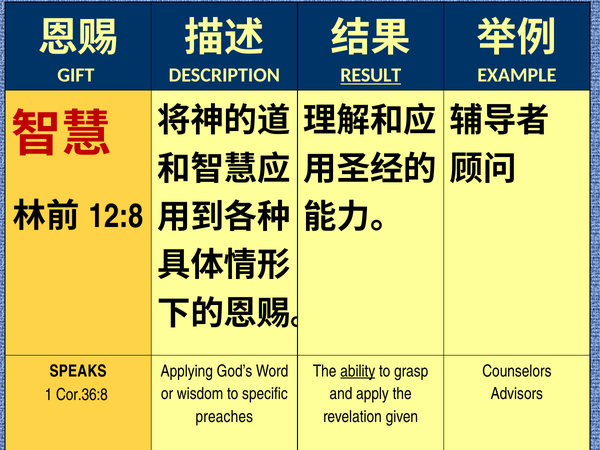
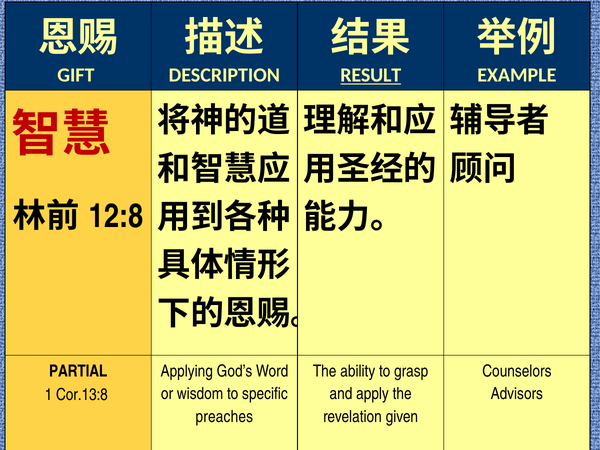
ability underline: present -> none
SPEAKS: SPEAKS -> PARTIAL
Cor.36:8: Cor.36:8 -> Cor.13:8
